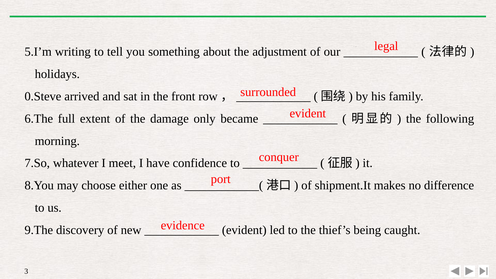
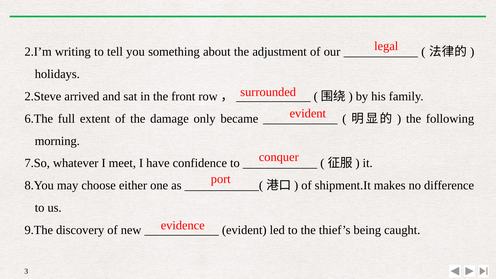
5.I’m: 5.I’m -> 2.I’m
0.Steve: 0.Steve -> 2.Steve
